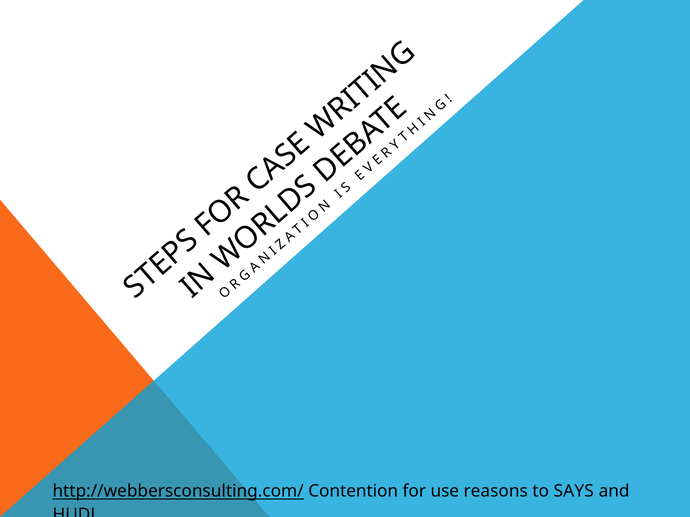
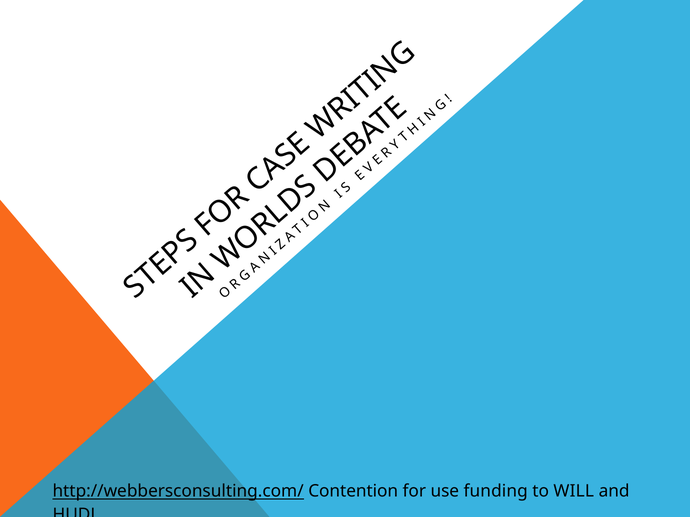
reasons: reasons -> funding
SAYS: SAYS -> WILL
